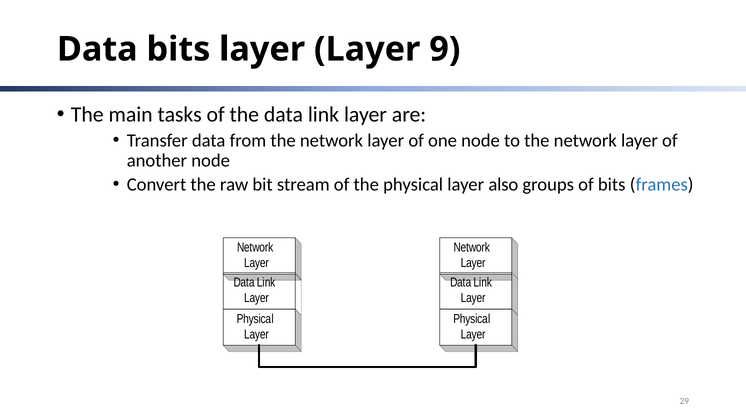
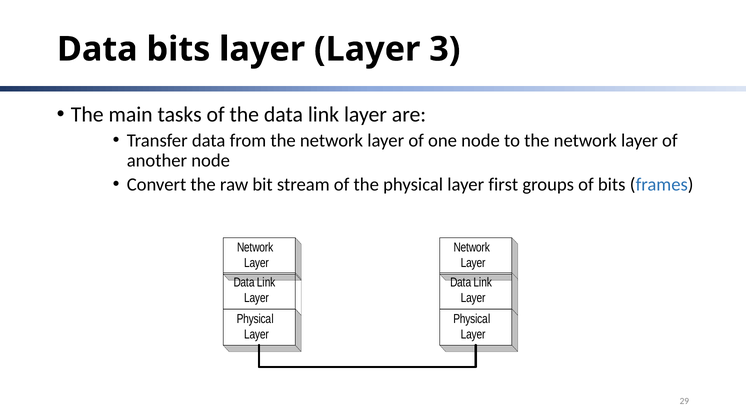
9: 9 -> 3
also: also -> first
